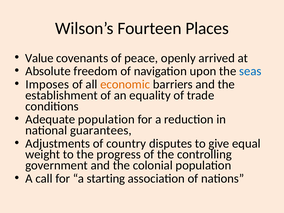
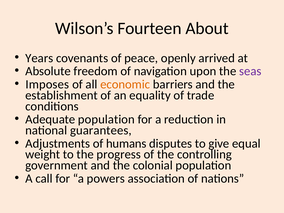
Places: Places -> About
Value: Value -> Years
seas colour: blue -> purple
country: country -> humans
starting: starting -> powers
